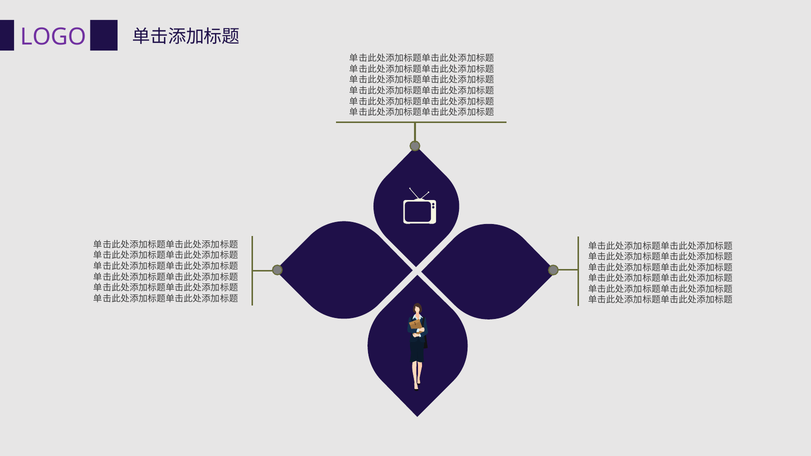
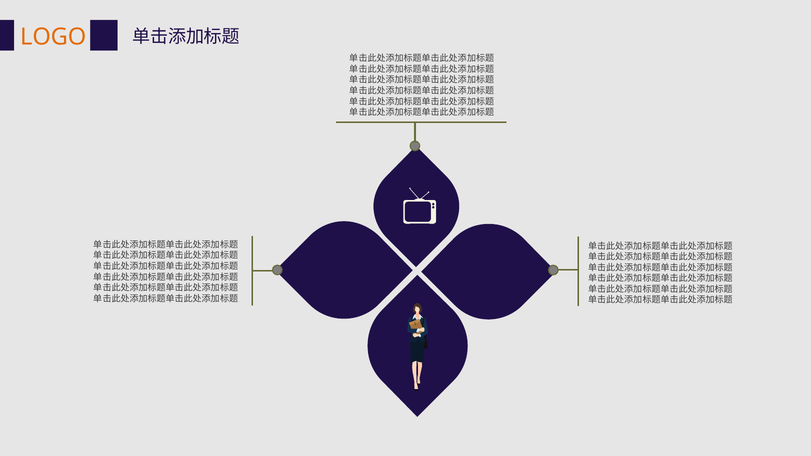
LOGO colour: purple -> orange
